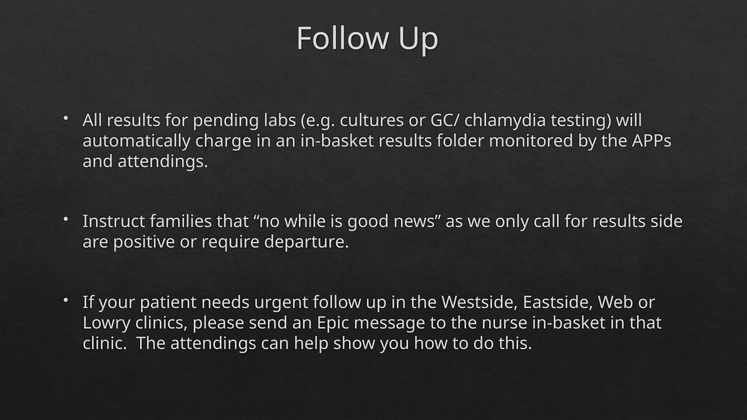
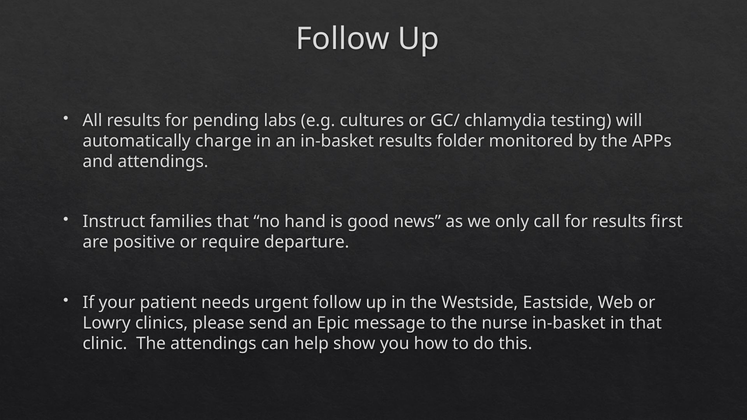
while: while -> hand
side: side -> first
